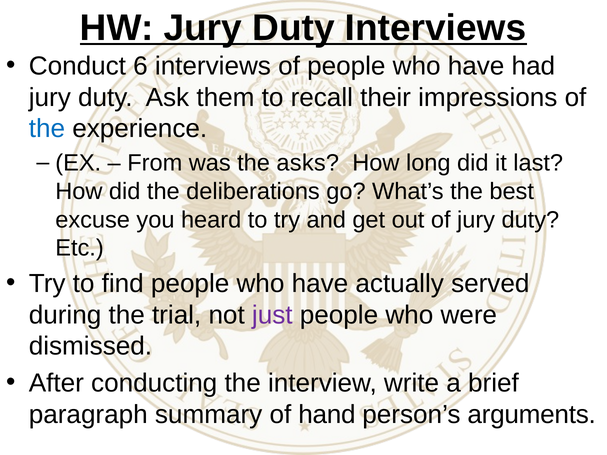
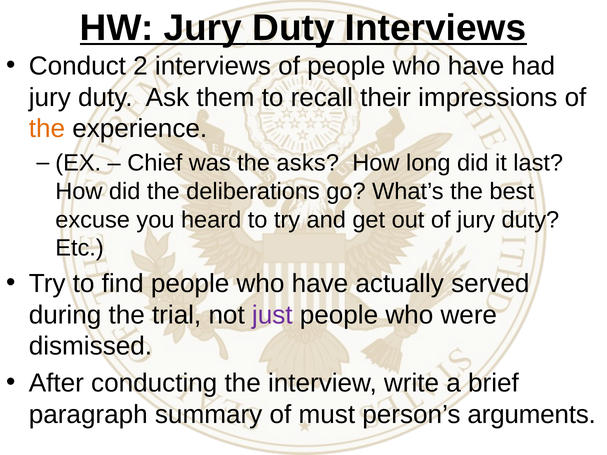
6: 6 -> 2
the at (47, 129) colour: blue -> orange
From: From -> Chief
hand: hand -> must
